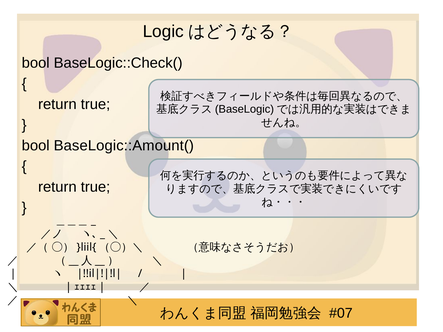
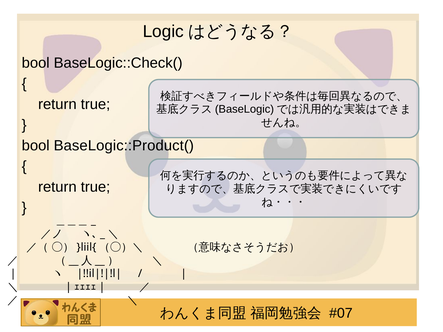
BaseLogic::Amount(: BaseLogic::Amount( -> BaseLogic::Product(
